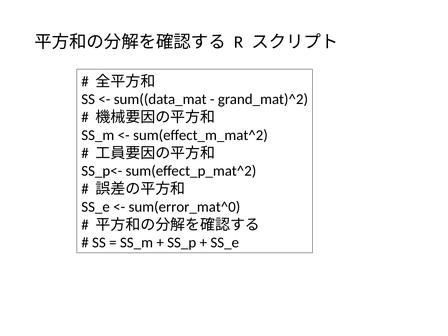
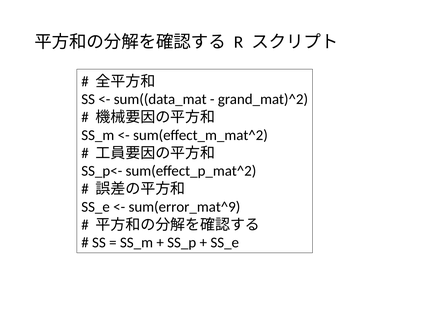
sum(error_mat^0: sum(error_mat^0 -> sum(error_mat^9
